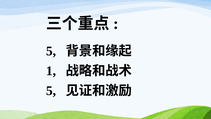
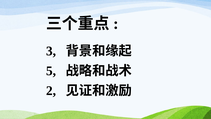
5 at (51, 51): 5 -> 3
1: 1 -> 5
5 at (51, 90): 5 -> 2
